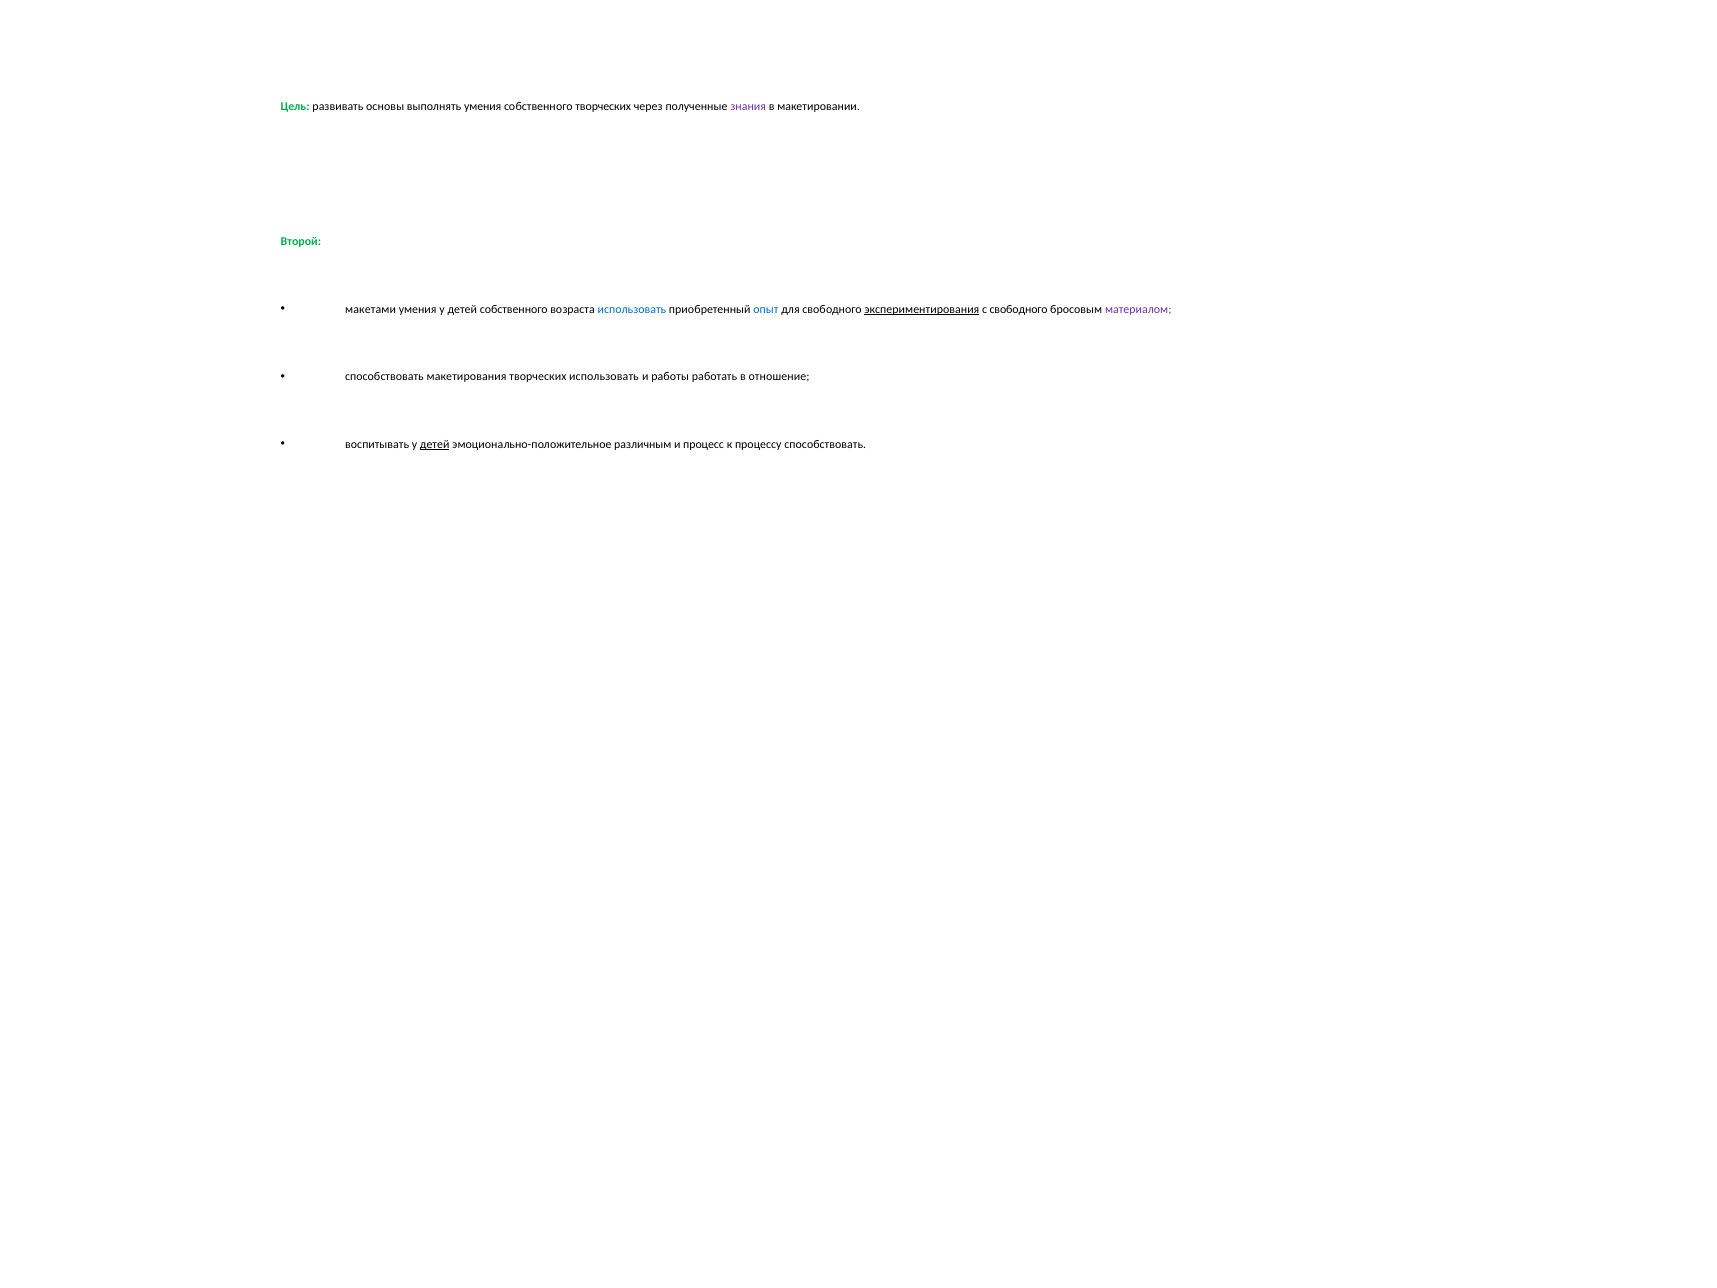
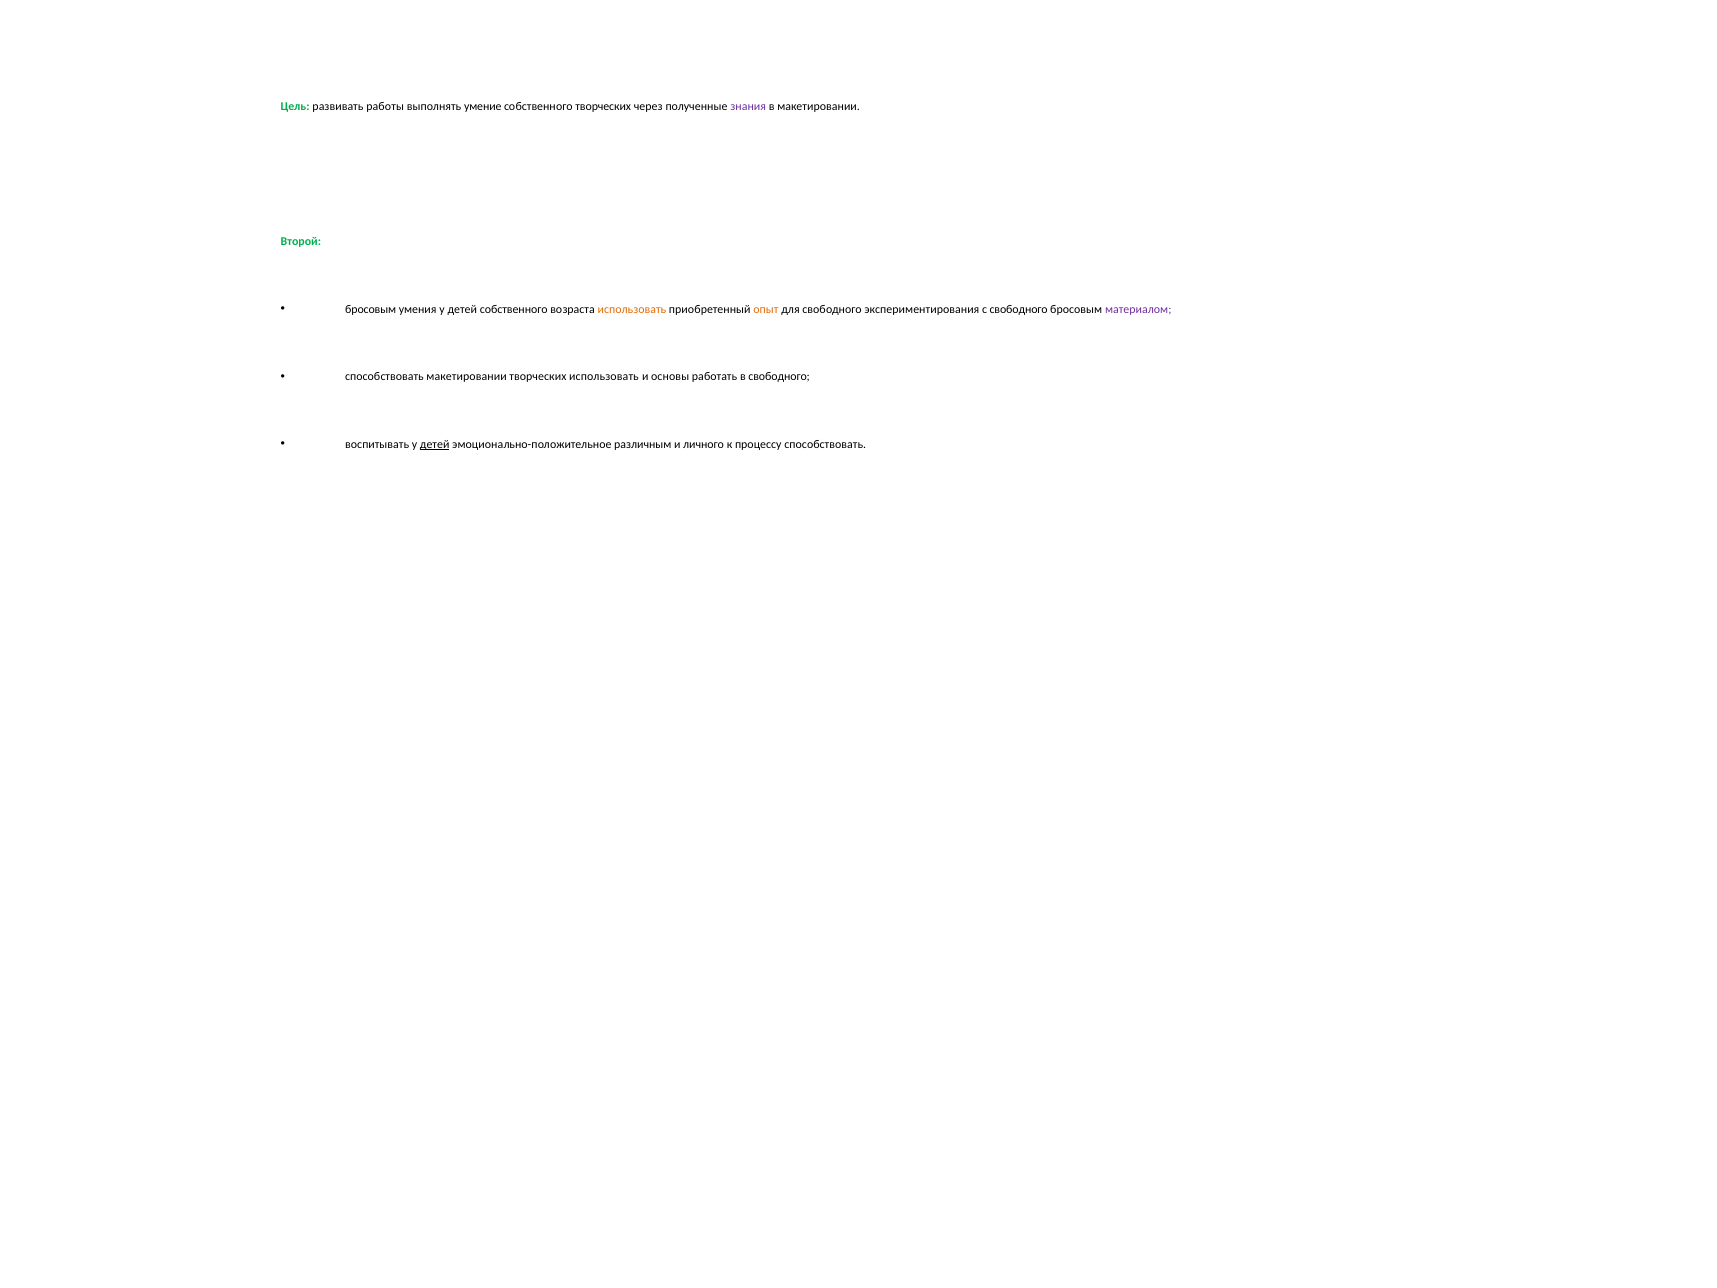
основы: основы -> работы
выполнять умения: умения -> умение
макетами at (371, 309): макетами -> бросовым
использовать at (632, 309) colour: blue -> orange
опыт colour: blue -> orange
экспериментирования underline: present -> none
способствовать макетирования: макетирования -> макетировании
работы: работы -> основы
в отношение: отношение -> свободного
процесс: процесс -> личного
